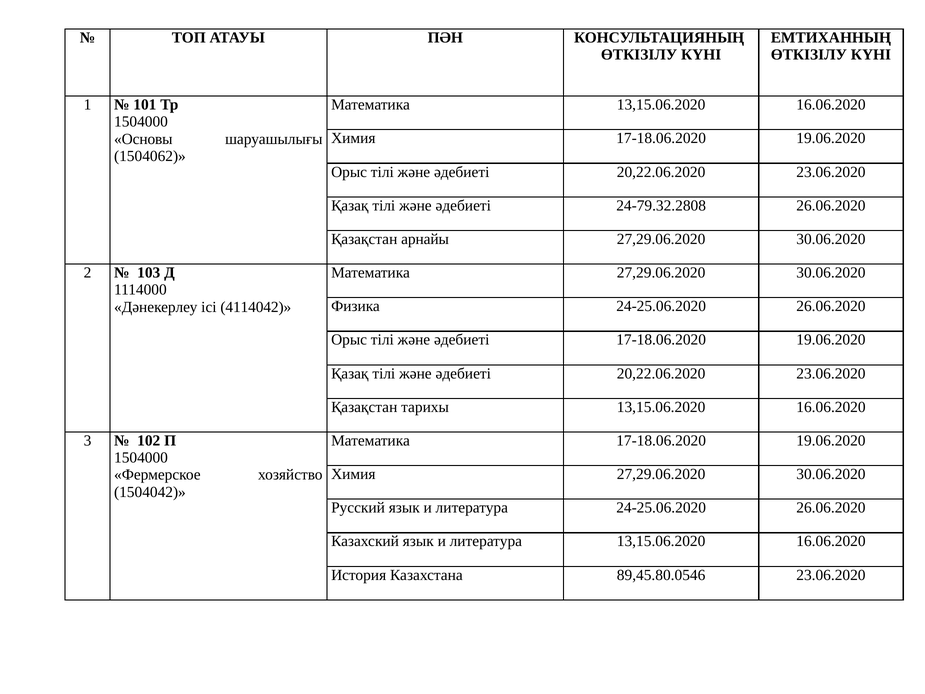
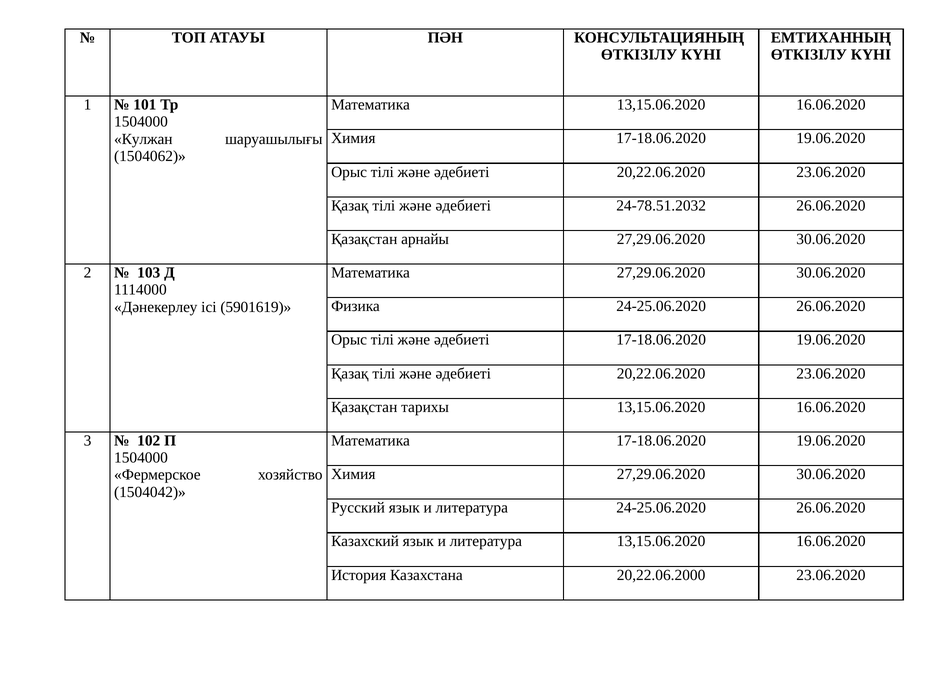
Основы: Основы -> Кулжан
24-79.32.2808: 24-79.32.2808 -> 24-78.51.2032
4114042: 4114042 -> 5901619
89,45.80.0546: 89,45.80.0546 -> 20,22.06.2000
